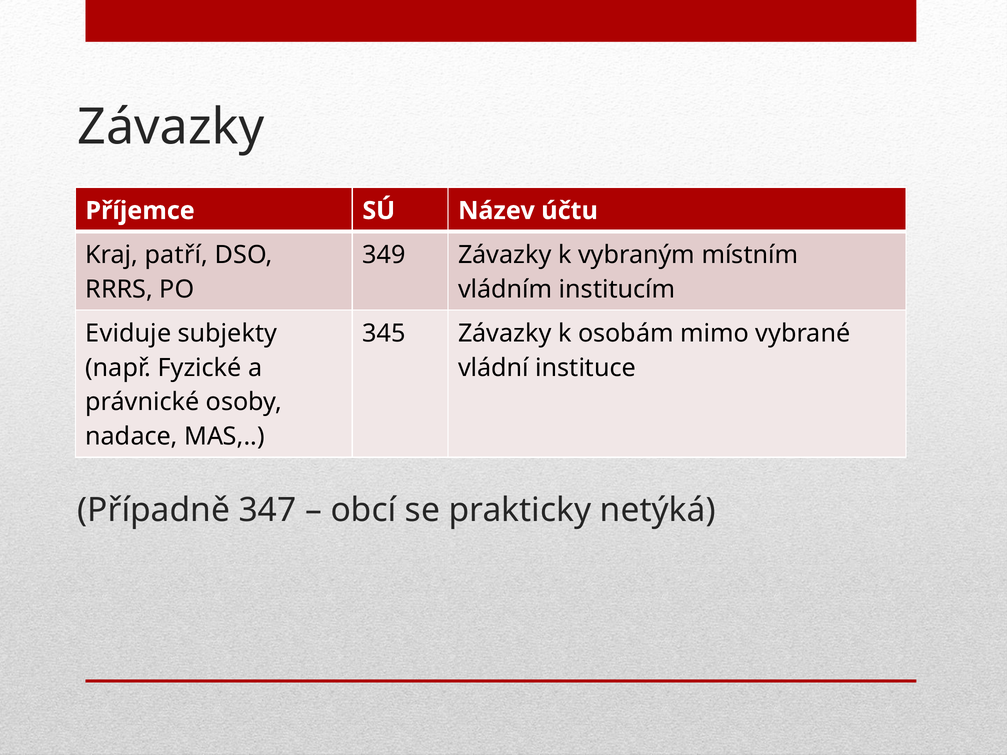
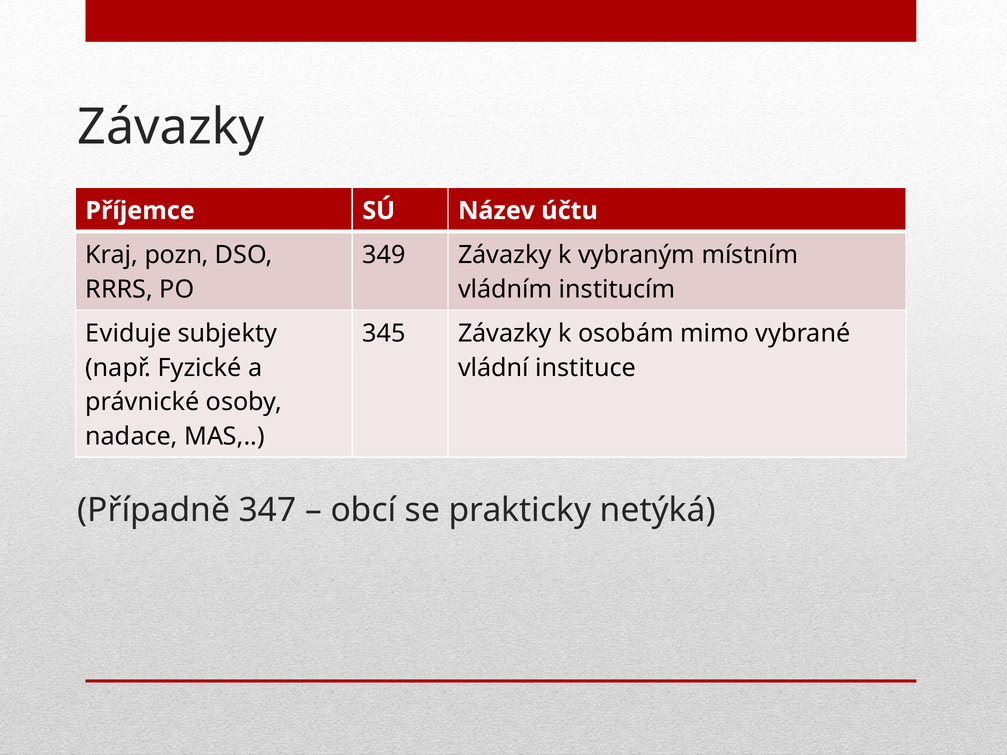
patří: patří -> pozn
